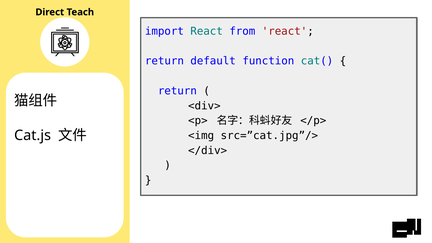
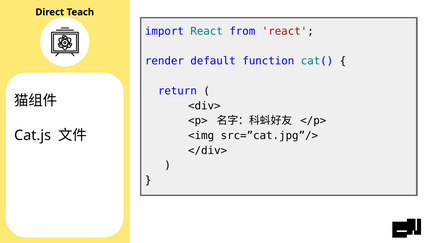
return at (164, 61): return -> render
